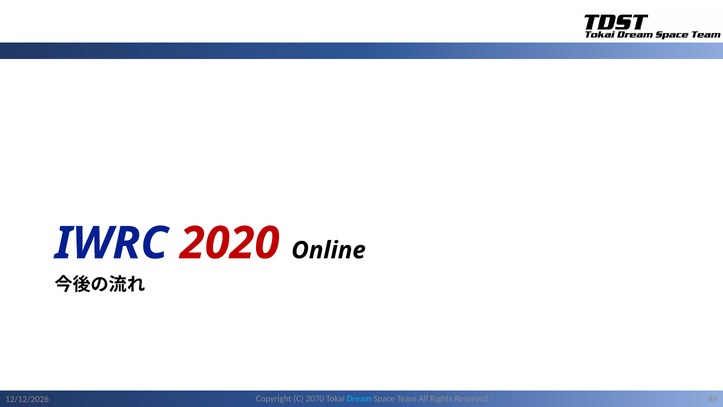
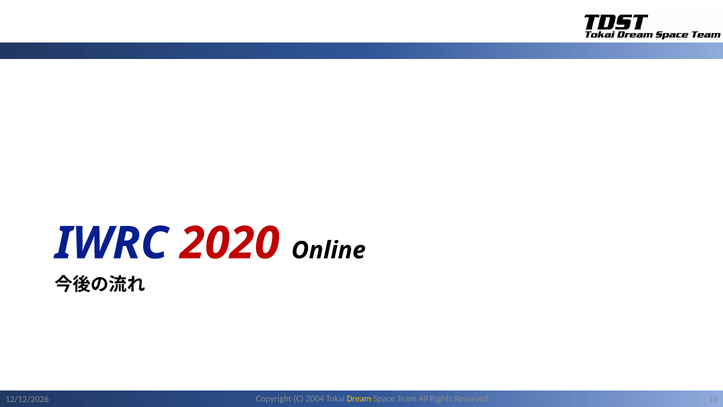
2070: 2070 -> 2004
Dream colour: light blue -> yellow
89: 89 -> 10
